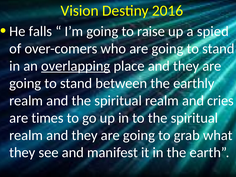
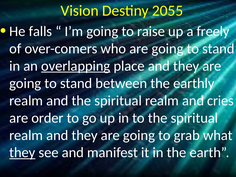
2016: 2016 -> 2055
spied: spied -> freely
times: times -> order
they at (22, 153) underline: none -> present
